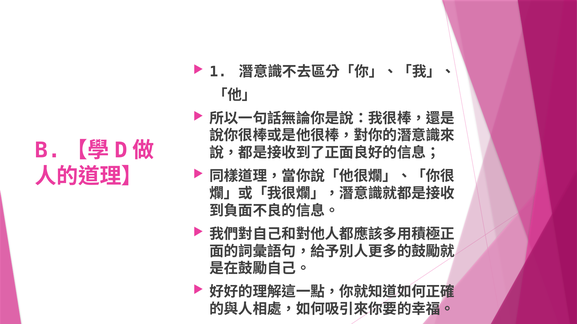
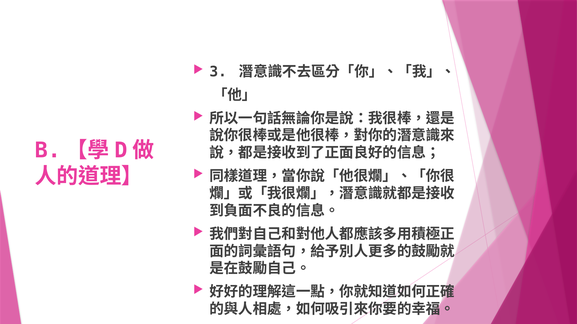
1: 1 -> 3
